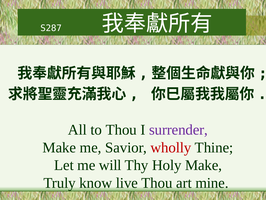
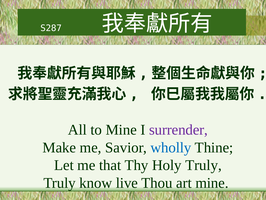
to Thou: Thou -> Mine
wholly colour: red -> blue
will: will -> that
Holy Make: Make -> Truly
